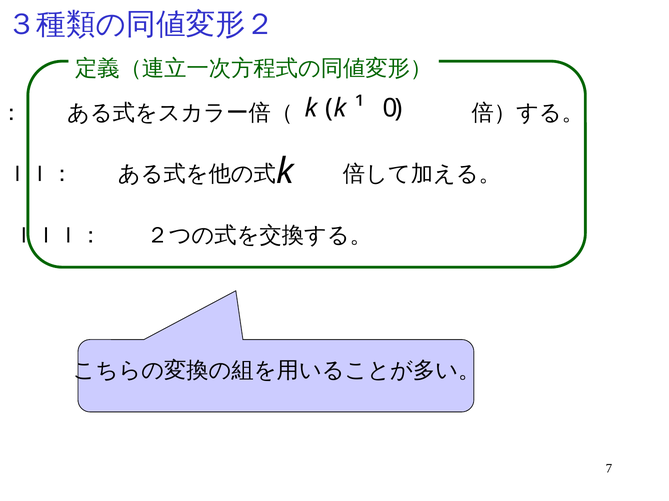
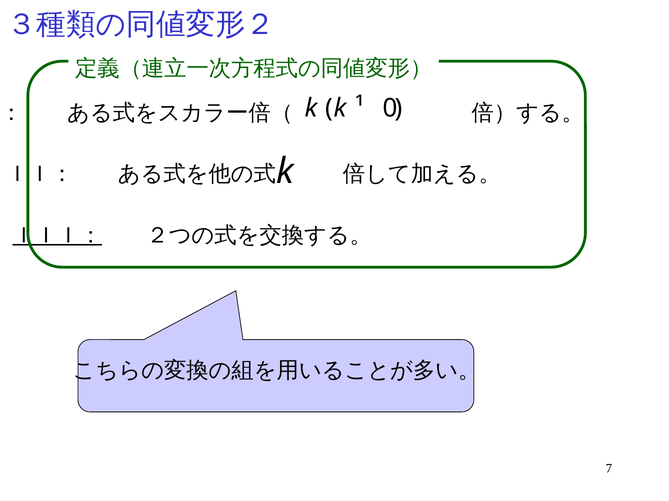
ＩＩＩ： underline: none -> present
